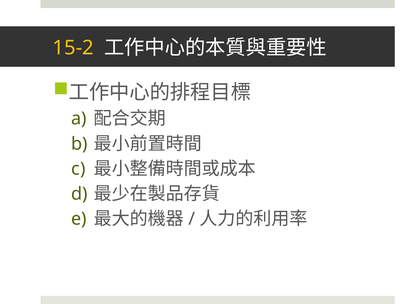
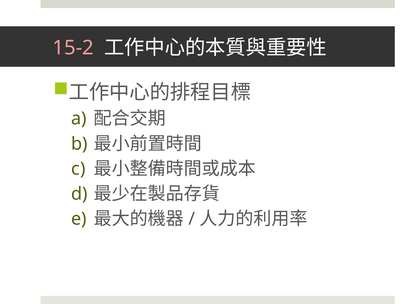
15-2 colour: yellow -> pink
